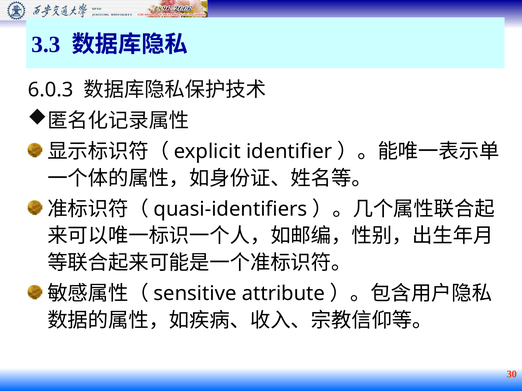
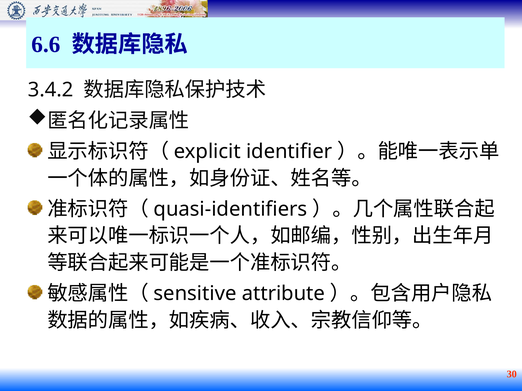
3.3: 3.3 -> 6.6
6.0.3: 6.0.3 -> 3.4.2
